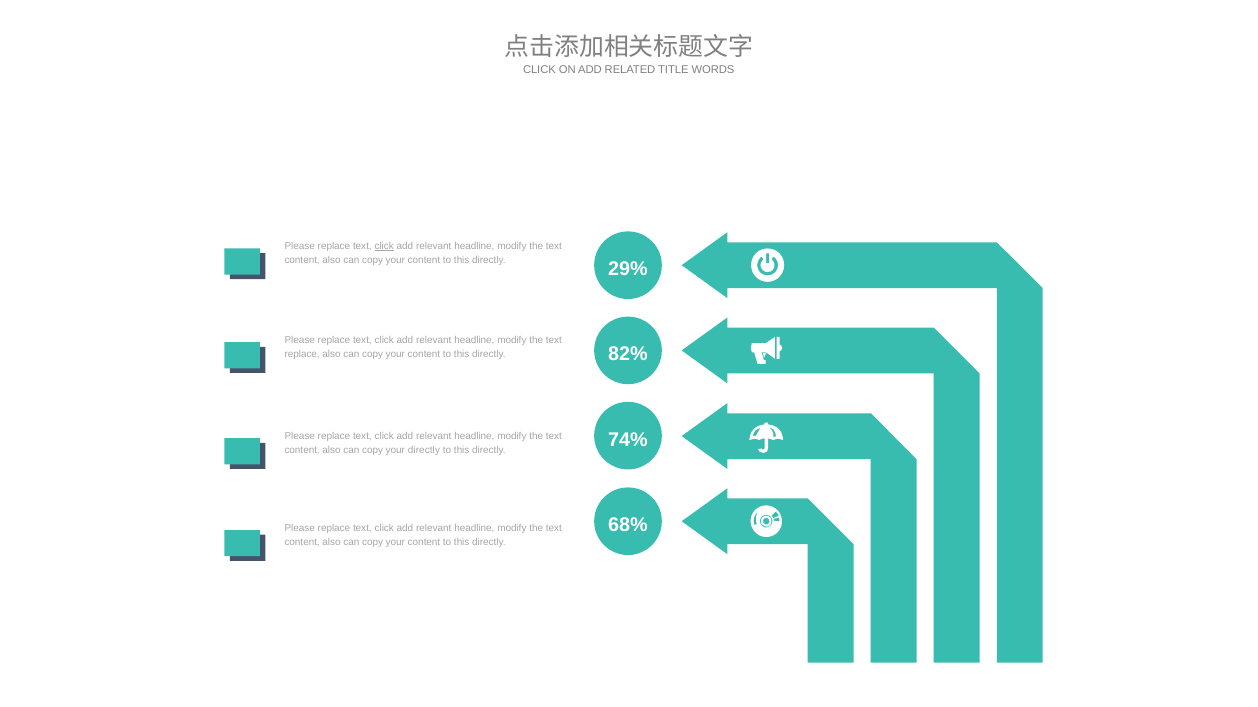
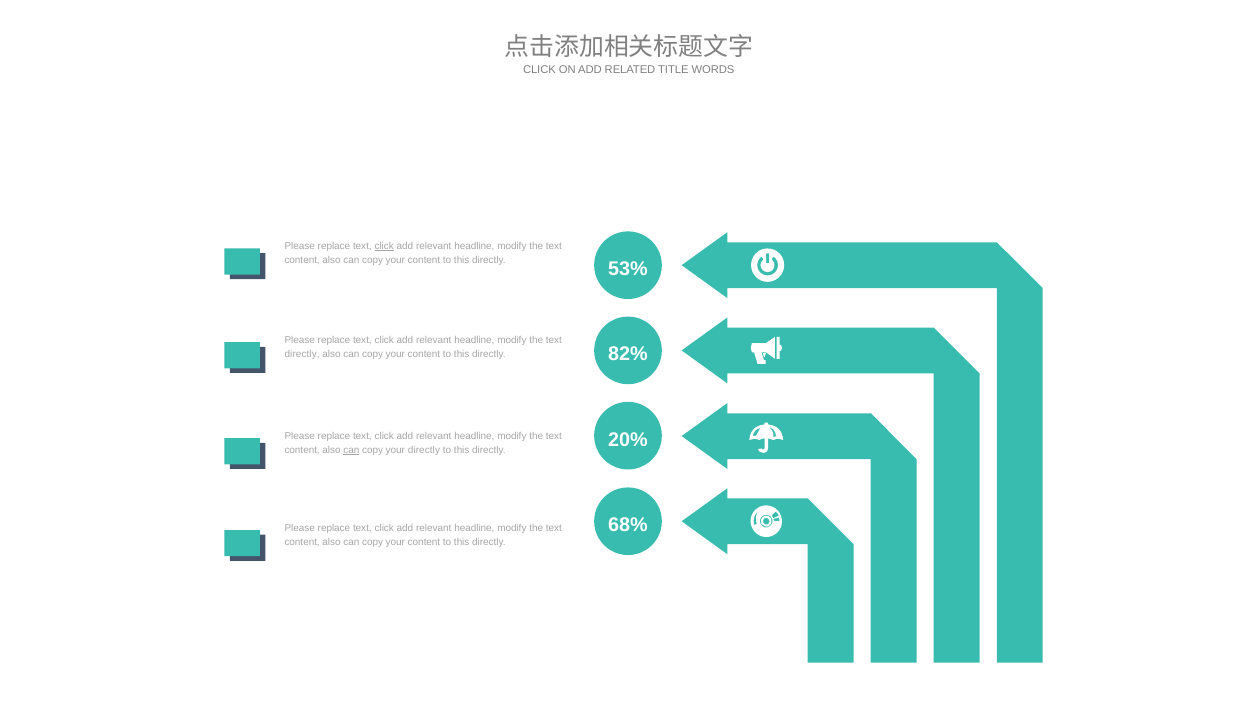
29%: 29% -> 53%
replace at (302, 355): replace -> directly
74%: 74% -> 20%
can at (351, 451) underline: none -> present
